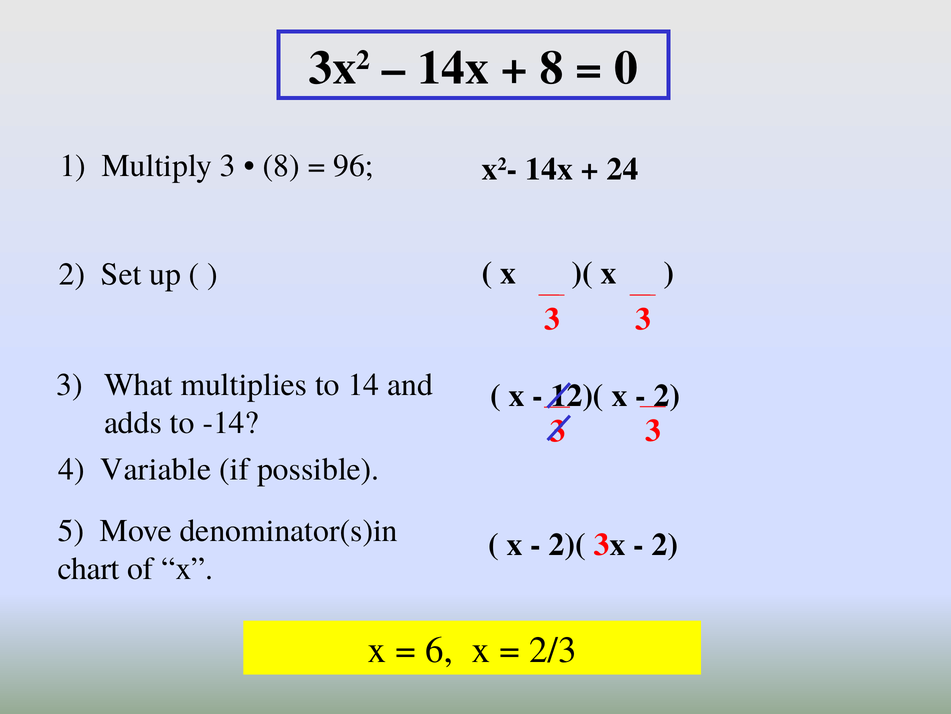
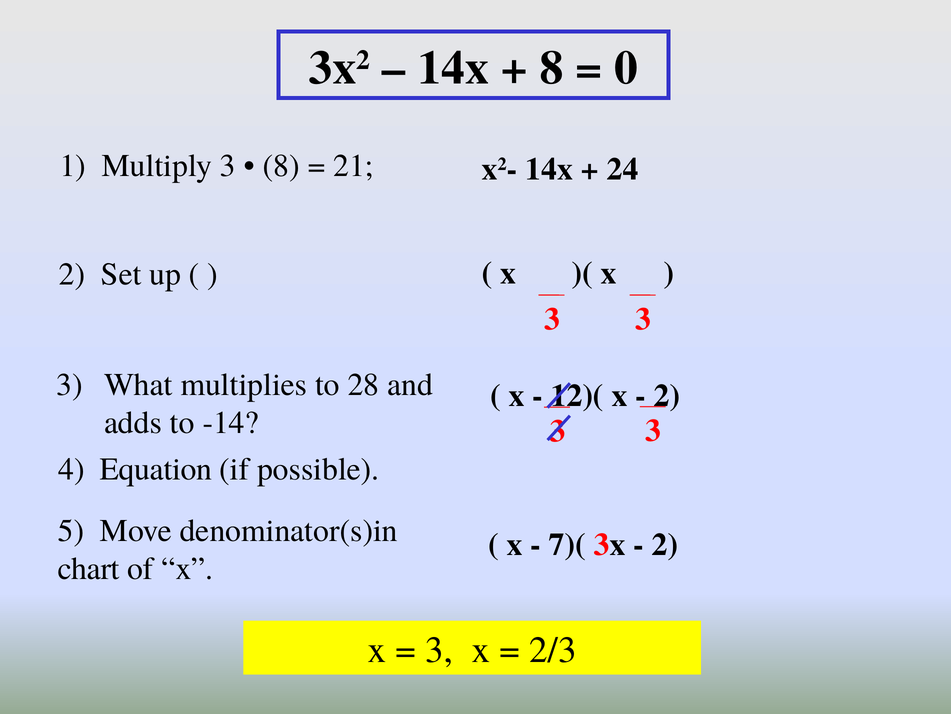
96: 96 -> 21
14: 14 -> 28
Variable: Variable -> Equation
2)(: 2)( -> 7)(
6 at (439, 650): 6 -> 3
